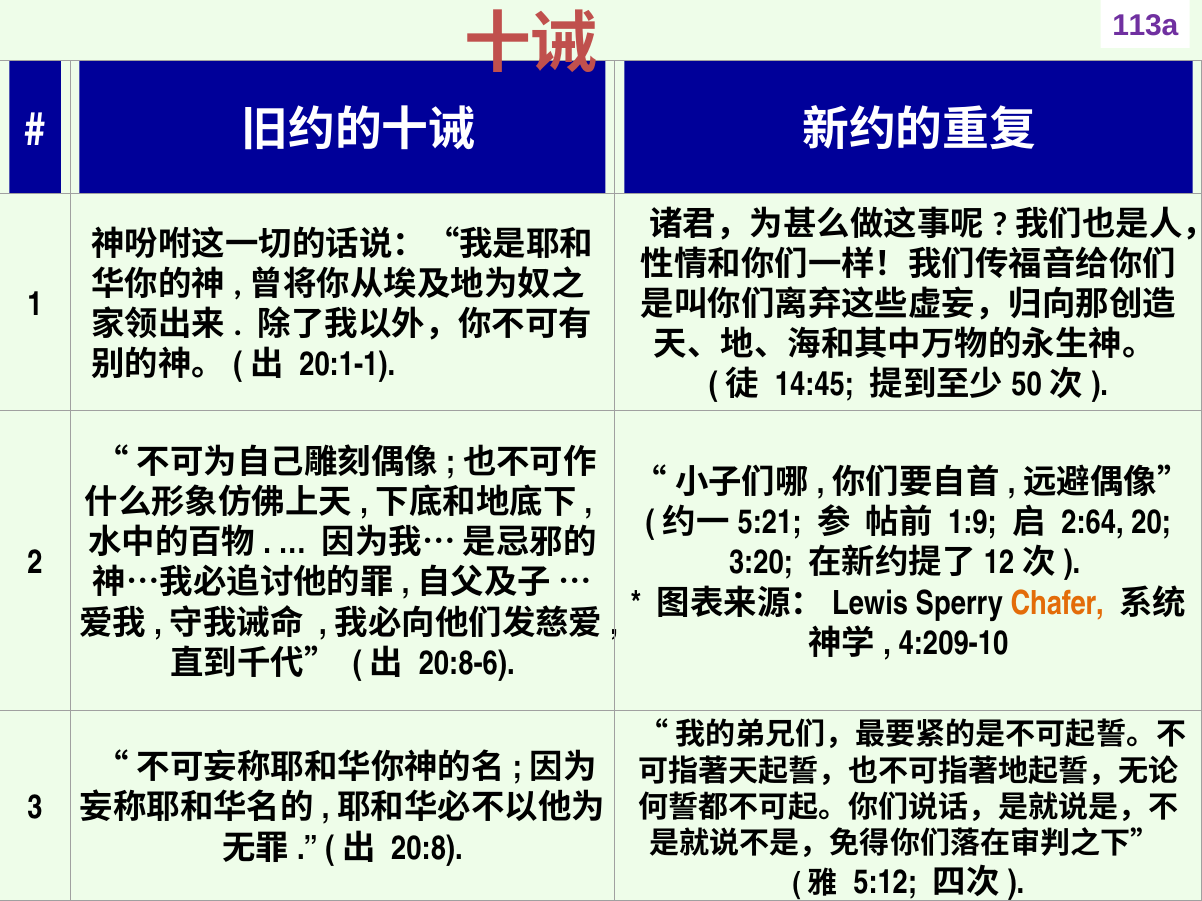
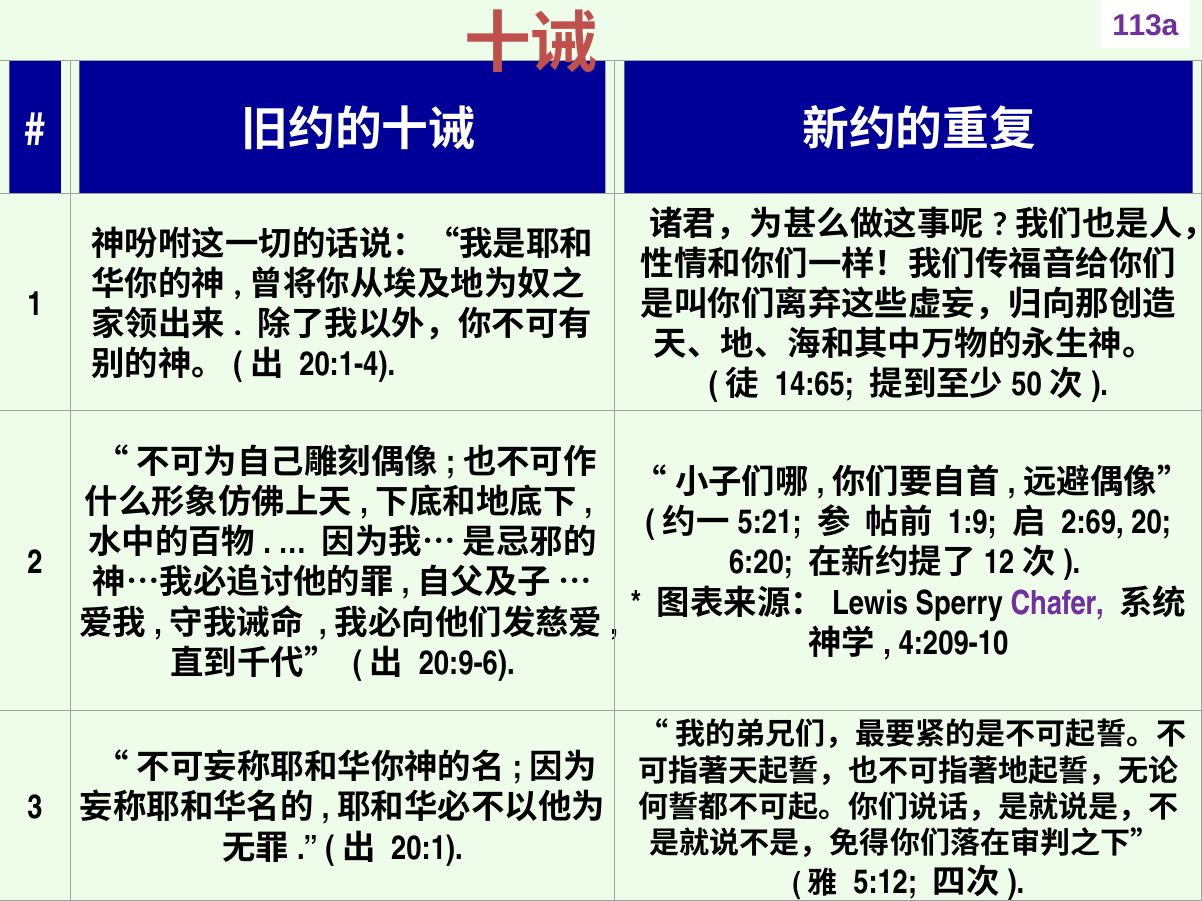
20:1-1: 20:1-1 -> 20:1-4
14:45: 14:45 -> 14:65
2:64: 2:64 -> 2:69
3:20: 3:20 -> 6:20
Chafer colour: orange -> purple
20:8-6: 20:8-6 -> 20:9-6
20:8: 20:8 -> 20:1
